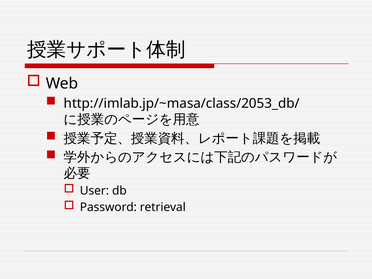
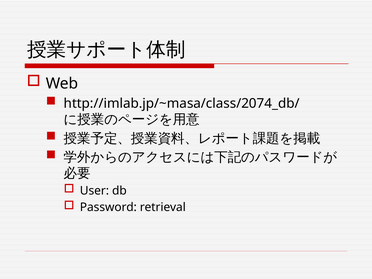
http://imlab.jp/~masa/class/2053_db/: http://imlab.jp/~masa/class/2053_db/ -> http://imlab.jp/~masa/class/2074_db/
